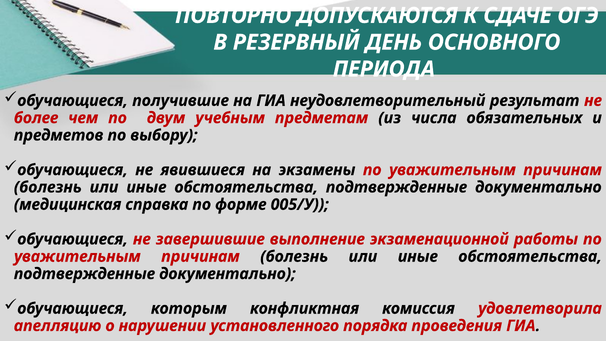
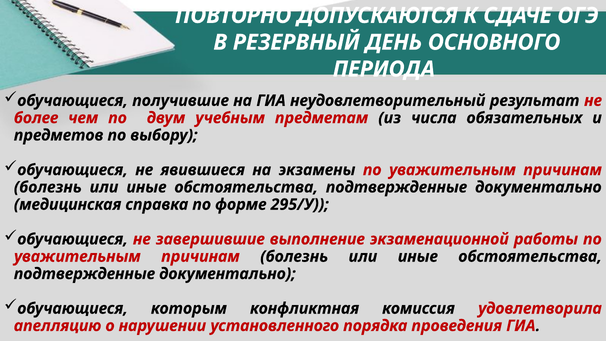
005/У: 005/У -> 295/У
